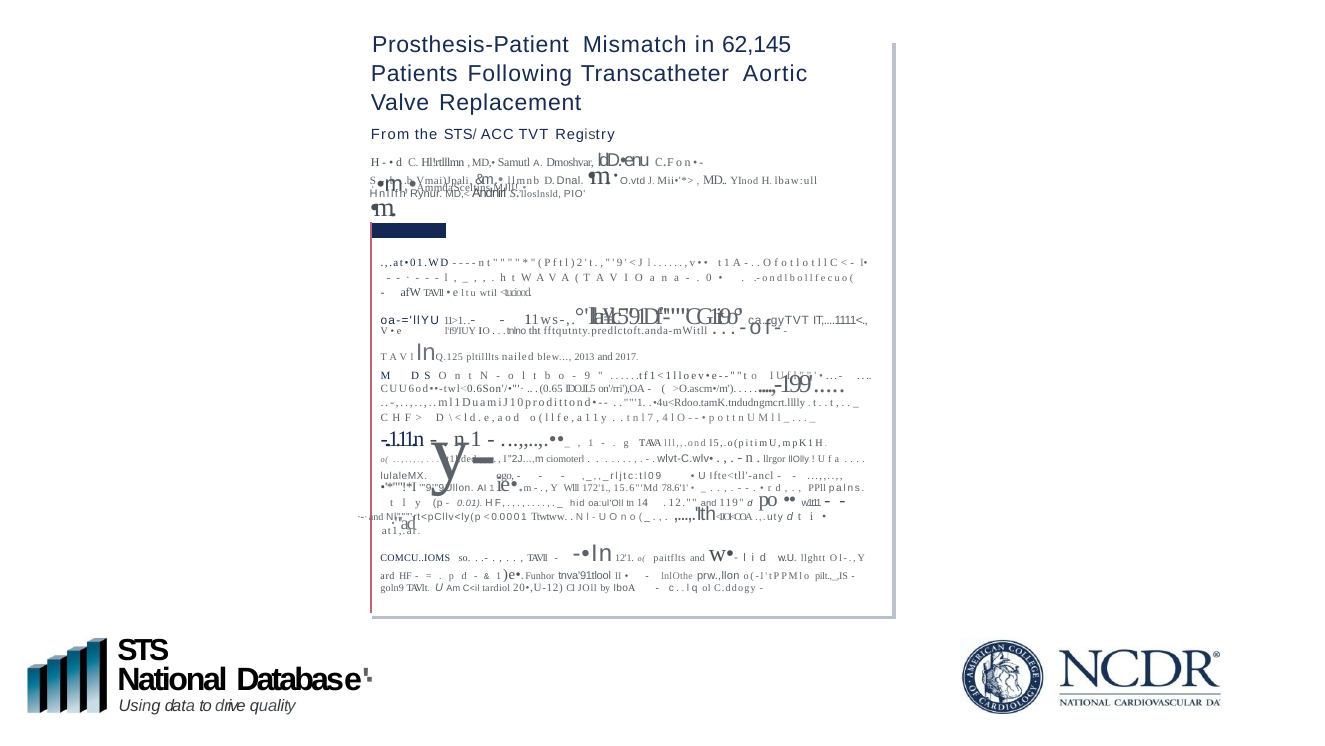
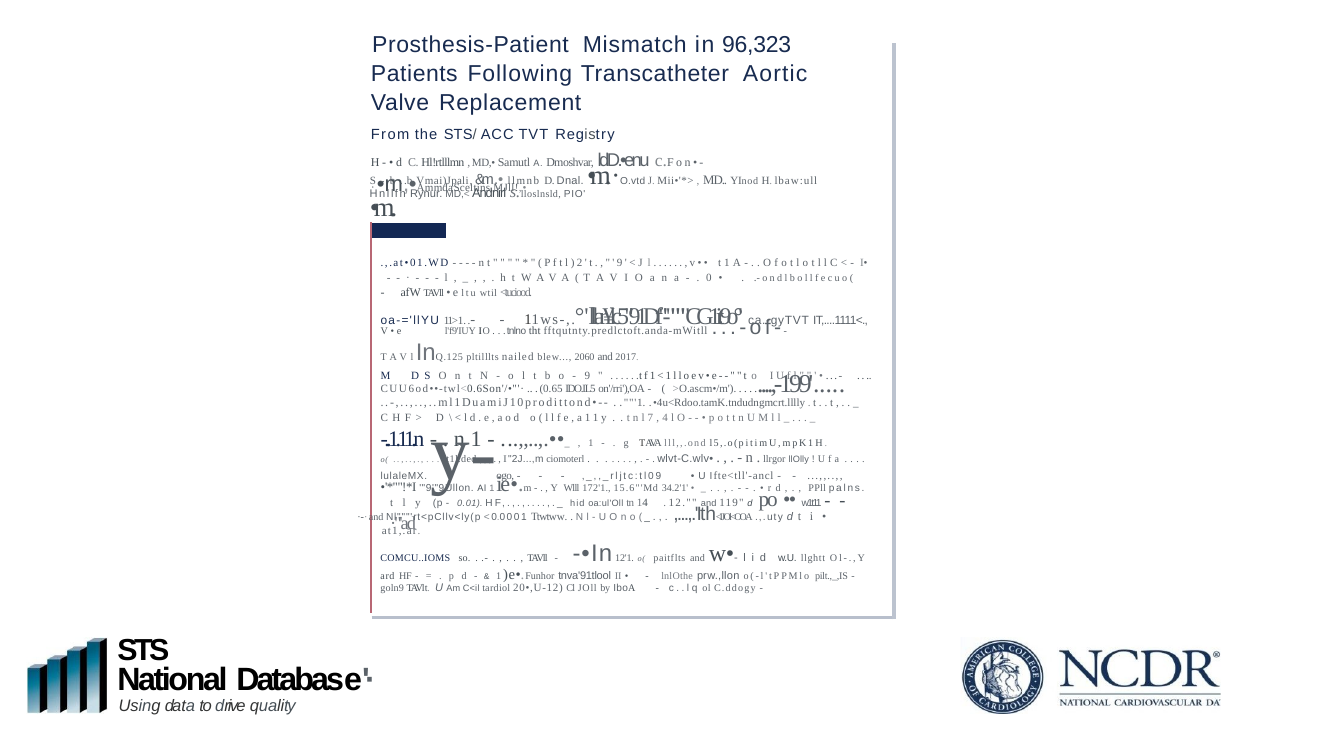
62,145: 62,145 -> 96,323
2013: 2013 -> 2060
78.6'1: 78.6'1 -> 34.2'1
